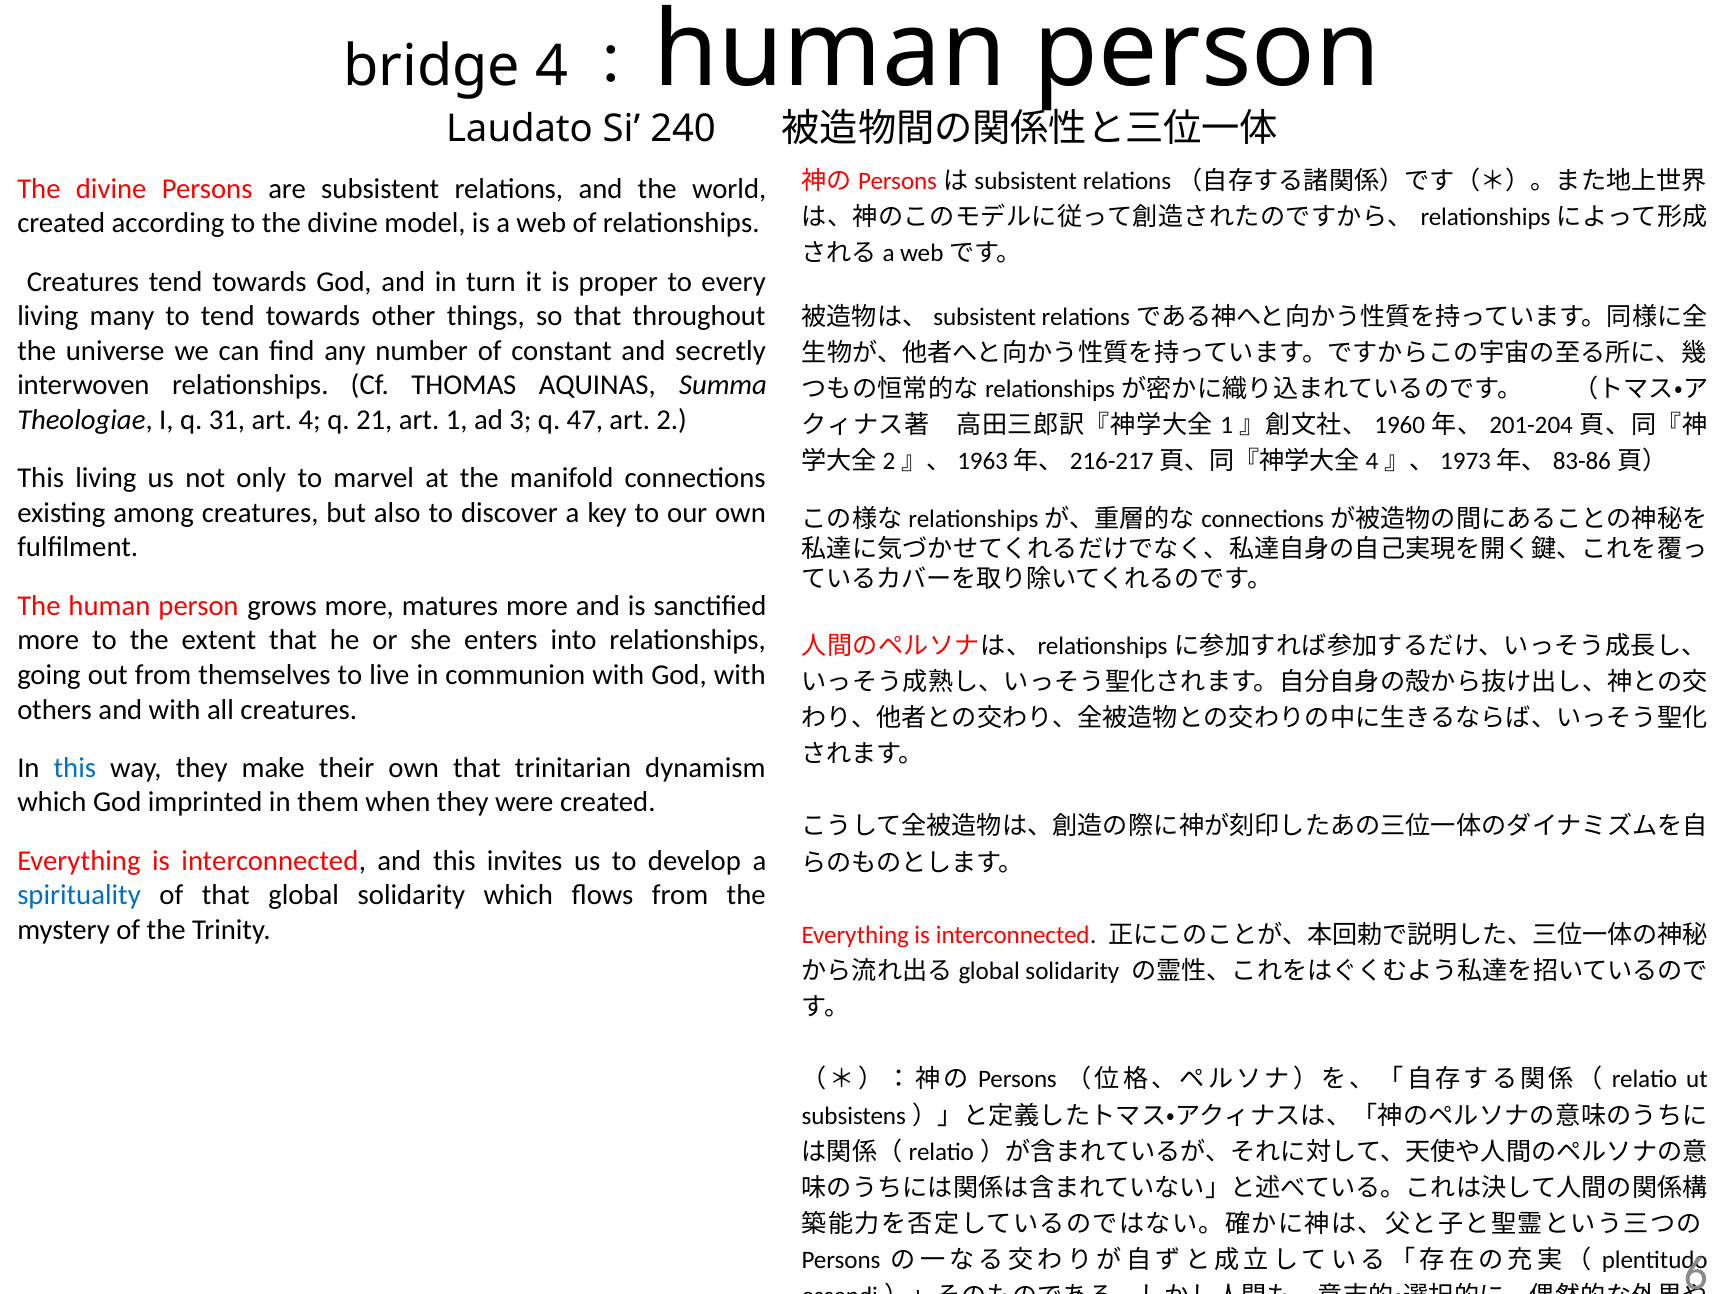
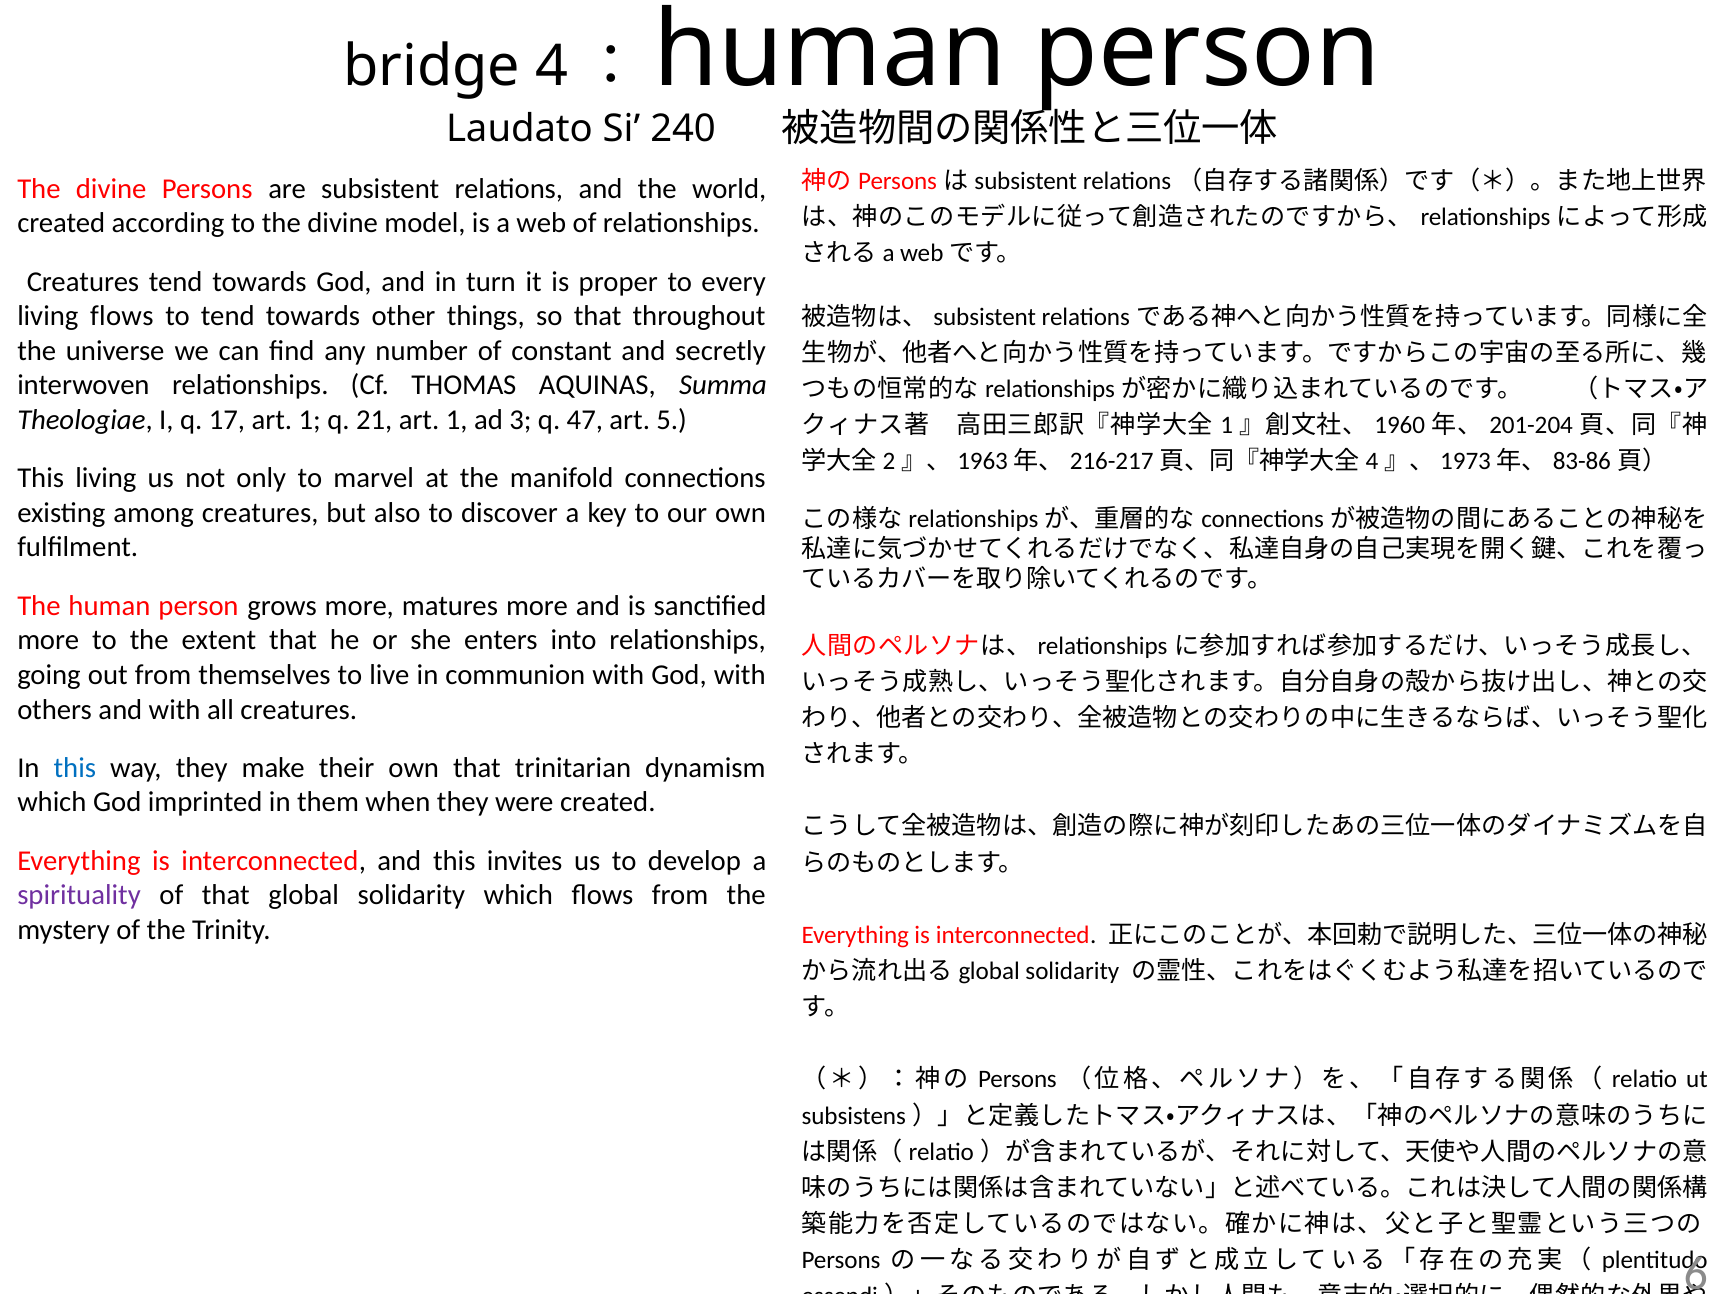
living many: many -> flows
31: 31 -> 17
4 at (310, 420): 4 -> 1
2: 2 -> 5
spirituality colour: blue -> purple
